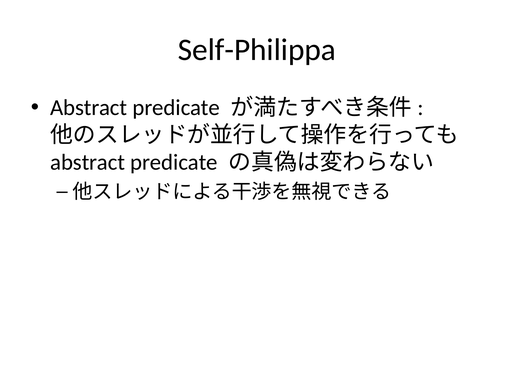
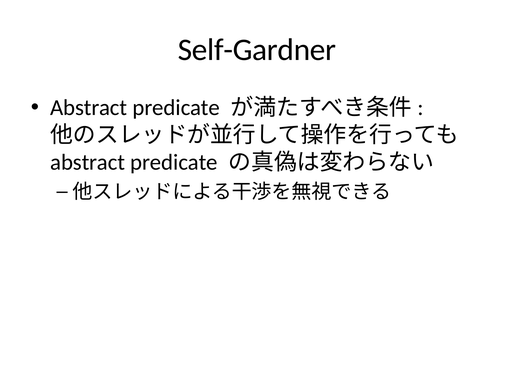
Self-Philippa: Self-Philippa -> Self-Gardner
